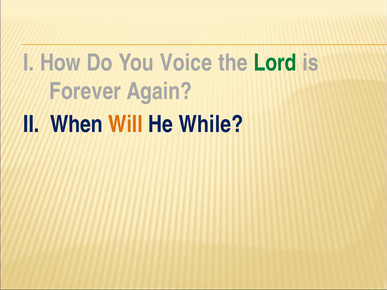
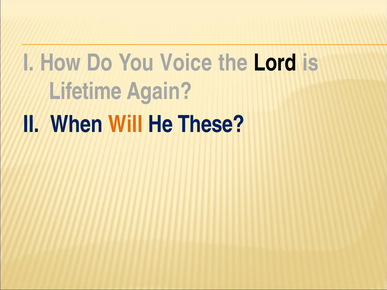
Lord colour: green -> black
Forever: Forever -> Lifetime
While: While -> These
